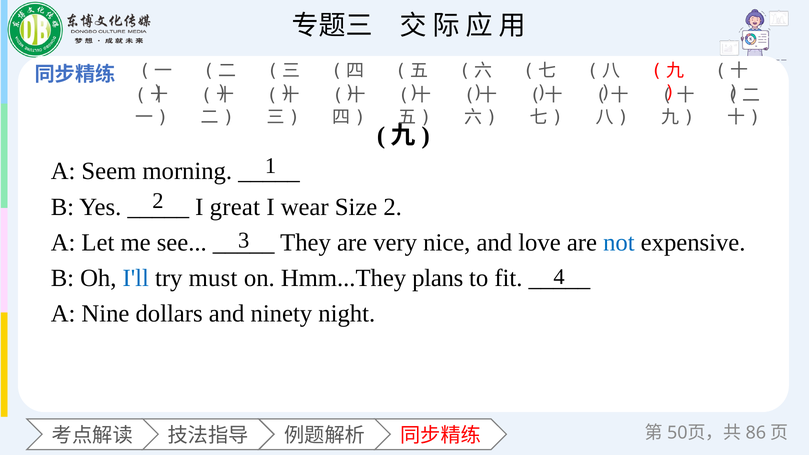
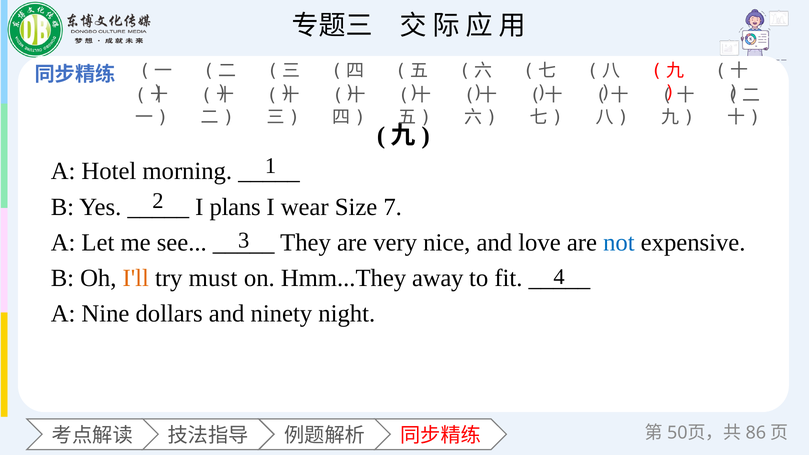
Seem: Seem -> Hotel
great: great -> plans
Size 2: 2 -> 7
I'll colour: blue -> orange
plans: plans -> away
